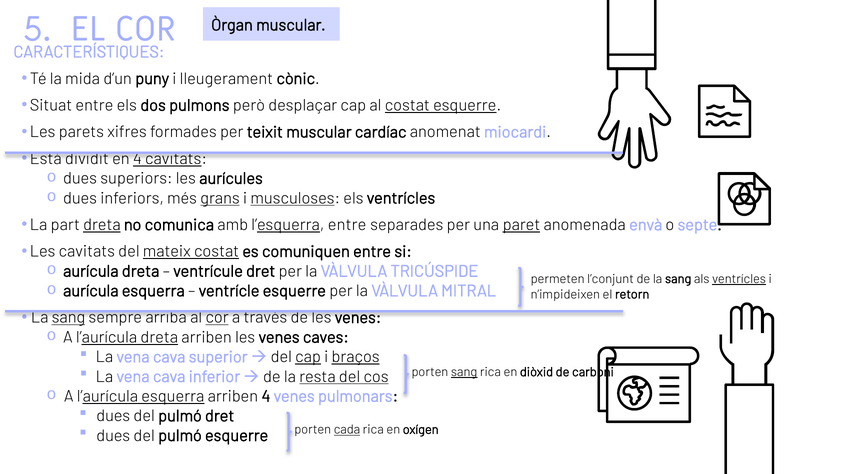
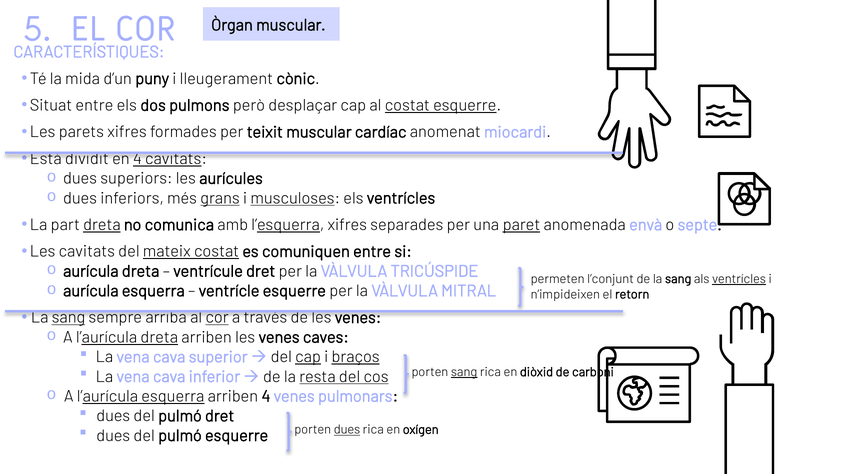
l’esquerra entre: entre -> xifres
porten cada: cada -> dues
